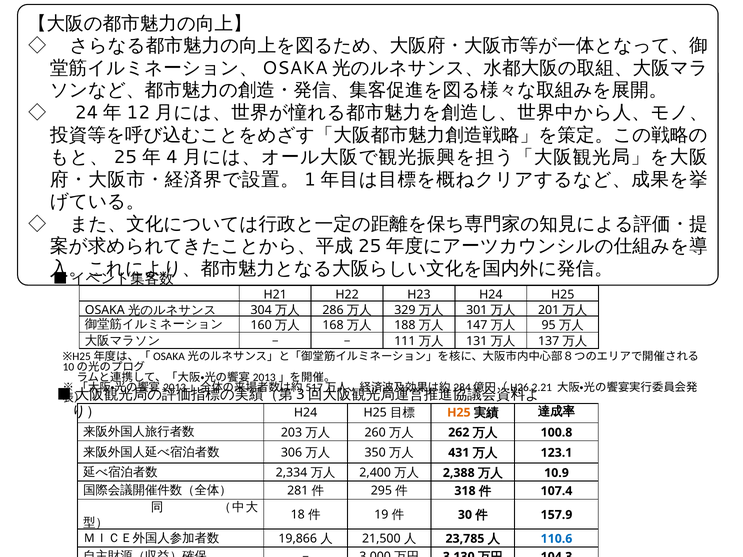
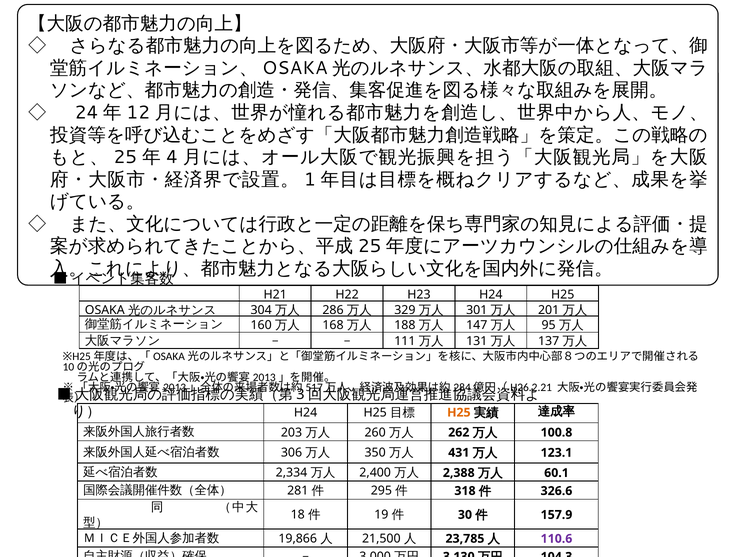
10.9: 10.9 -> 60.1
107.4: 107.4 -> 326.6
110.6 colour: blue -> purple
